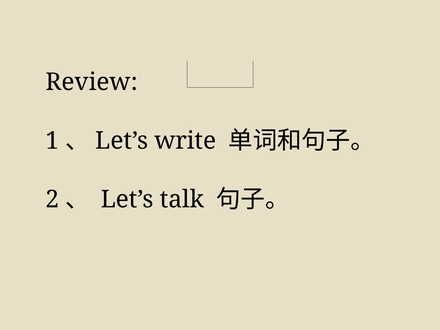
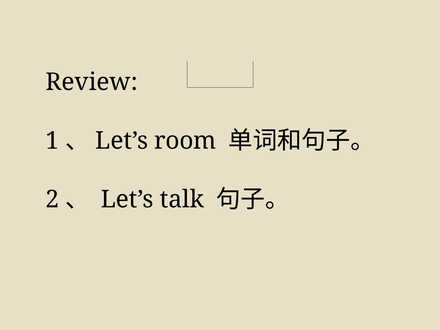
write: write -> room
